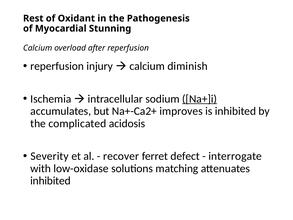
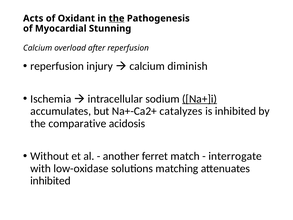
Rest: Rest -> Acts
the at (117, 18) underline: none -> present
improves: improves -> catalyzes
complicated: complicated -> comparative
Severity: Severity -> Without
recover: recover -> another
defect: defect -> match
